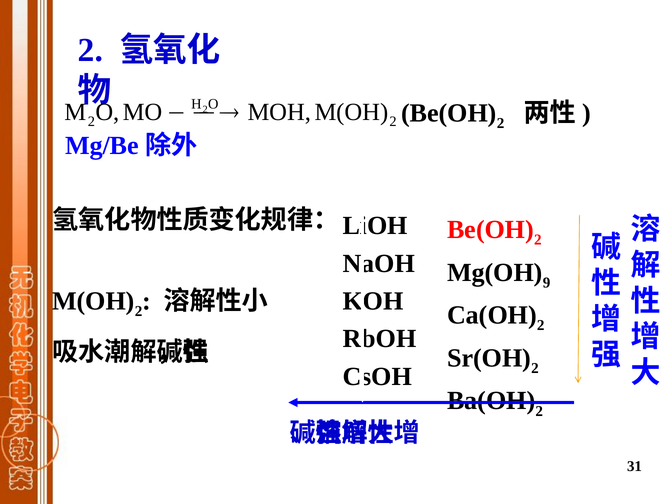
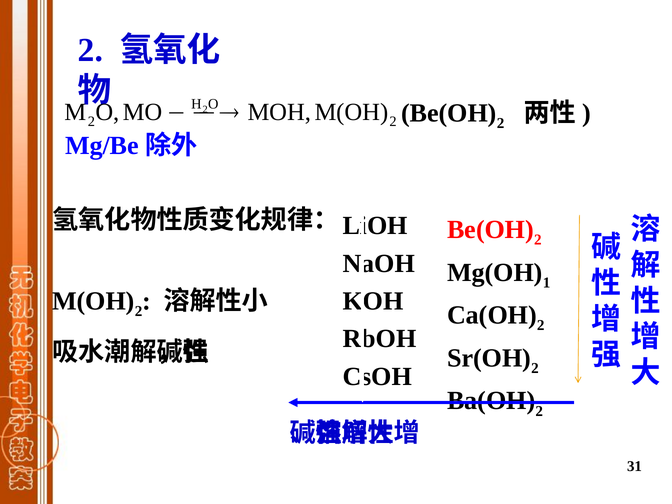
9: 9 -> 1
